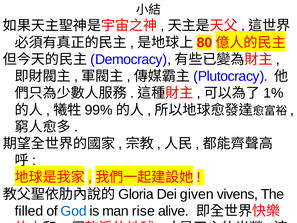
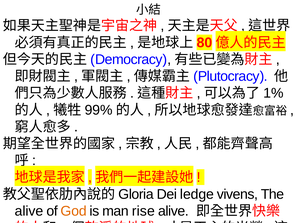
given: given -> ledge
filled at (29, 211): filled -> alive
God colour: blue -> orange
